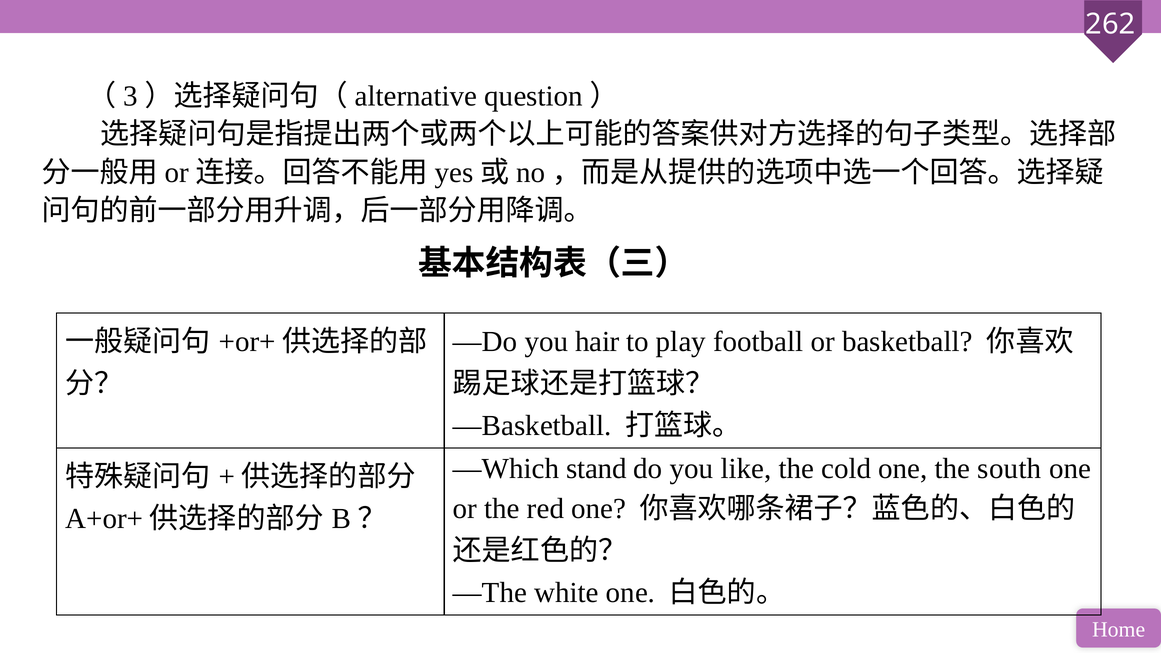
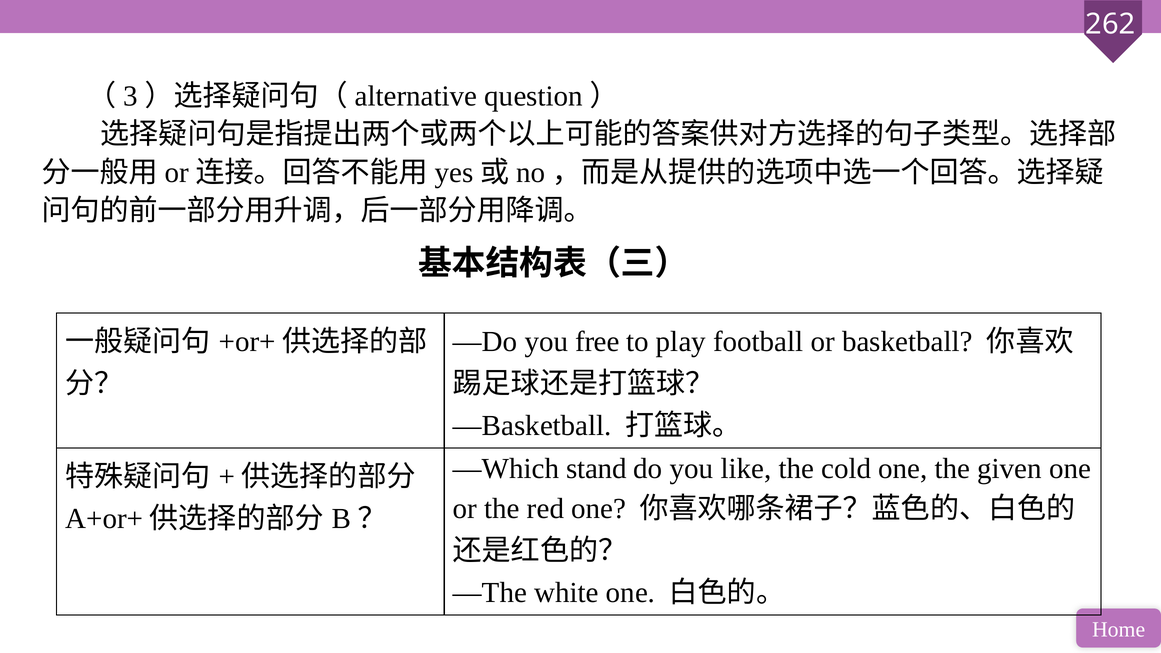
hair: hair -> free
south: south -> given
